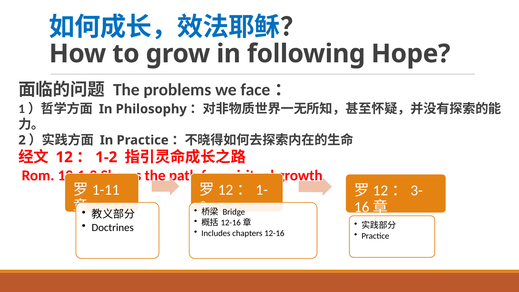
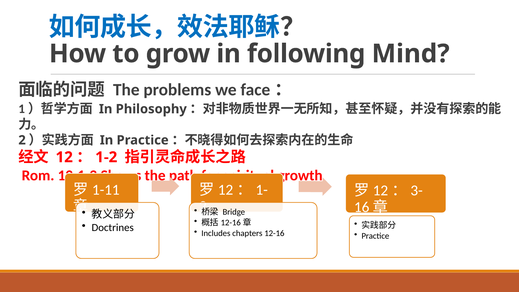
Hope: Hope -> Mind
